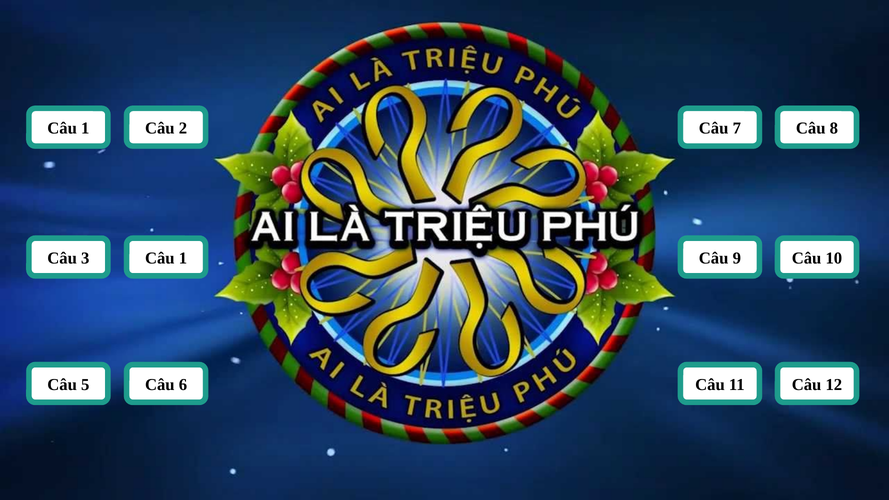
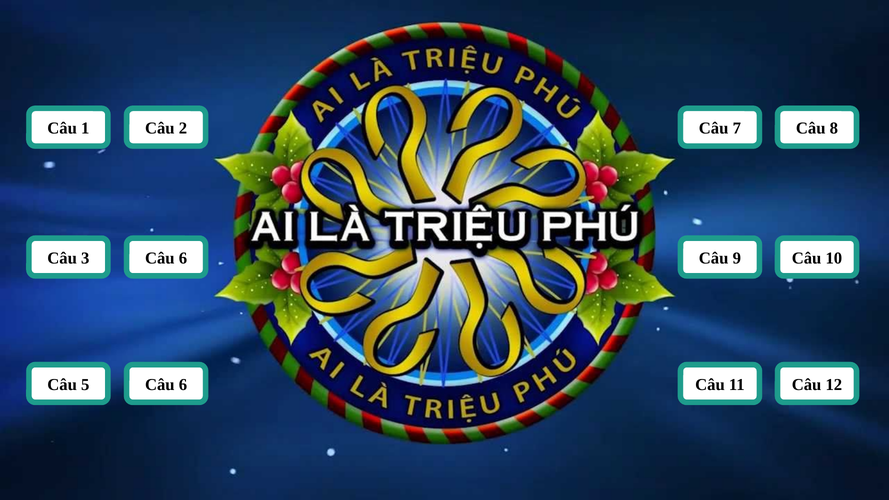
1 at (183, 258): 1 -> 6
